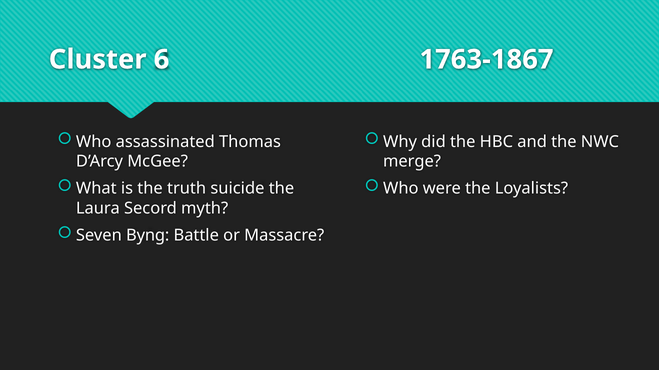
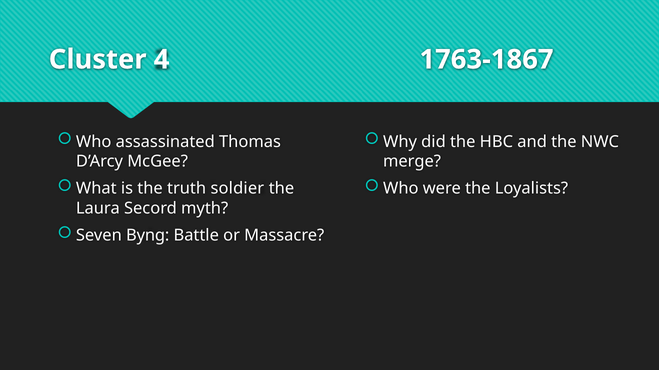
6: 6 -> 4
suicide: suicide -> soldier
